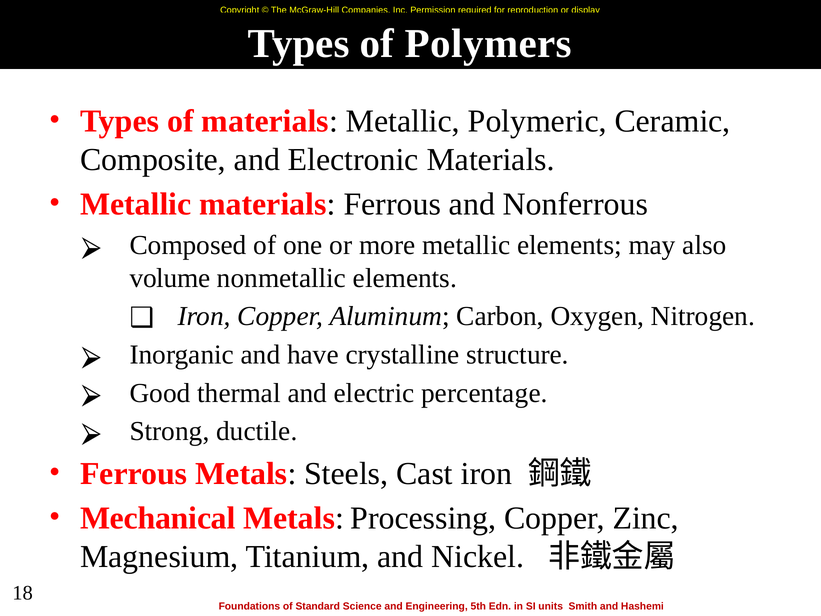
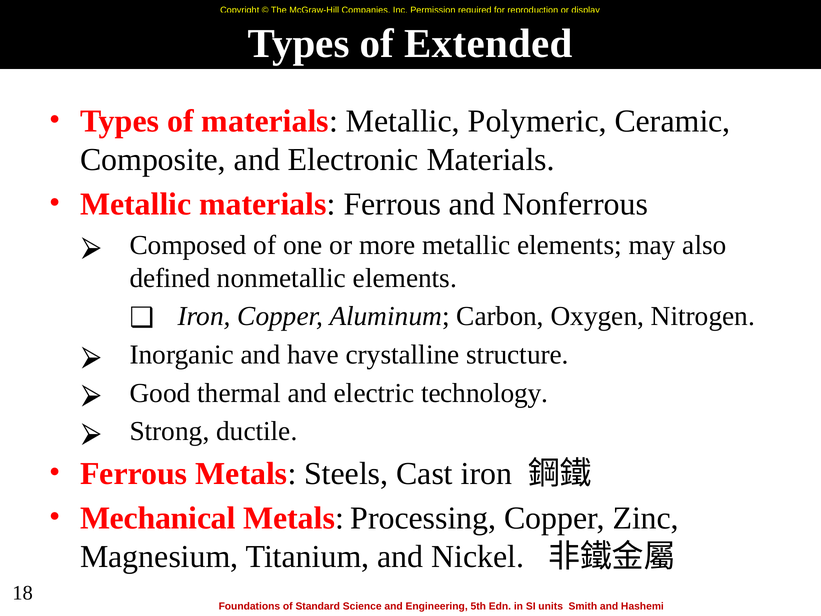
Polymers: Polymers -> Extended
volume: volume -> defined
percentage: percentage -> technology
